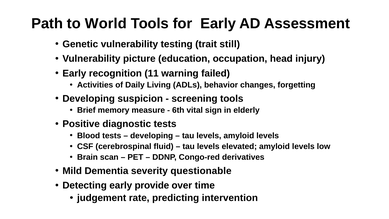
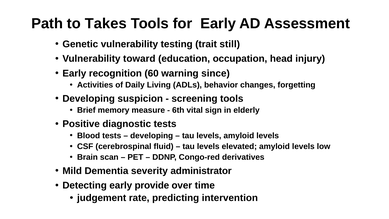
World: World -> Takes
picture: picture -> toward
11: 11 -> 60
failed: failed -> since
questionable: questionable -> administrator
